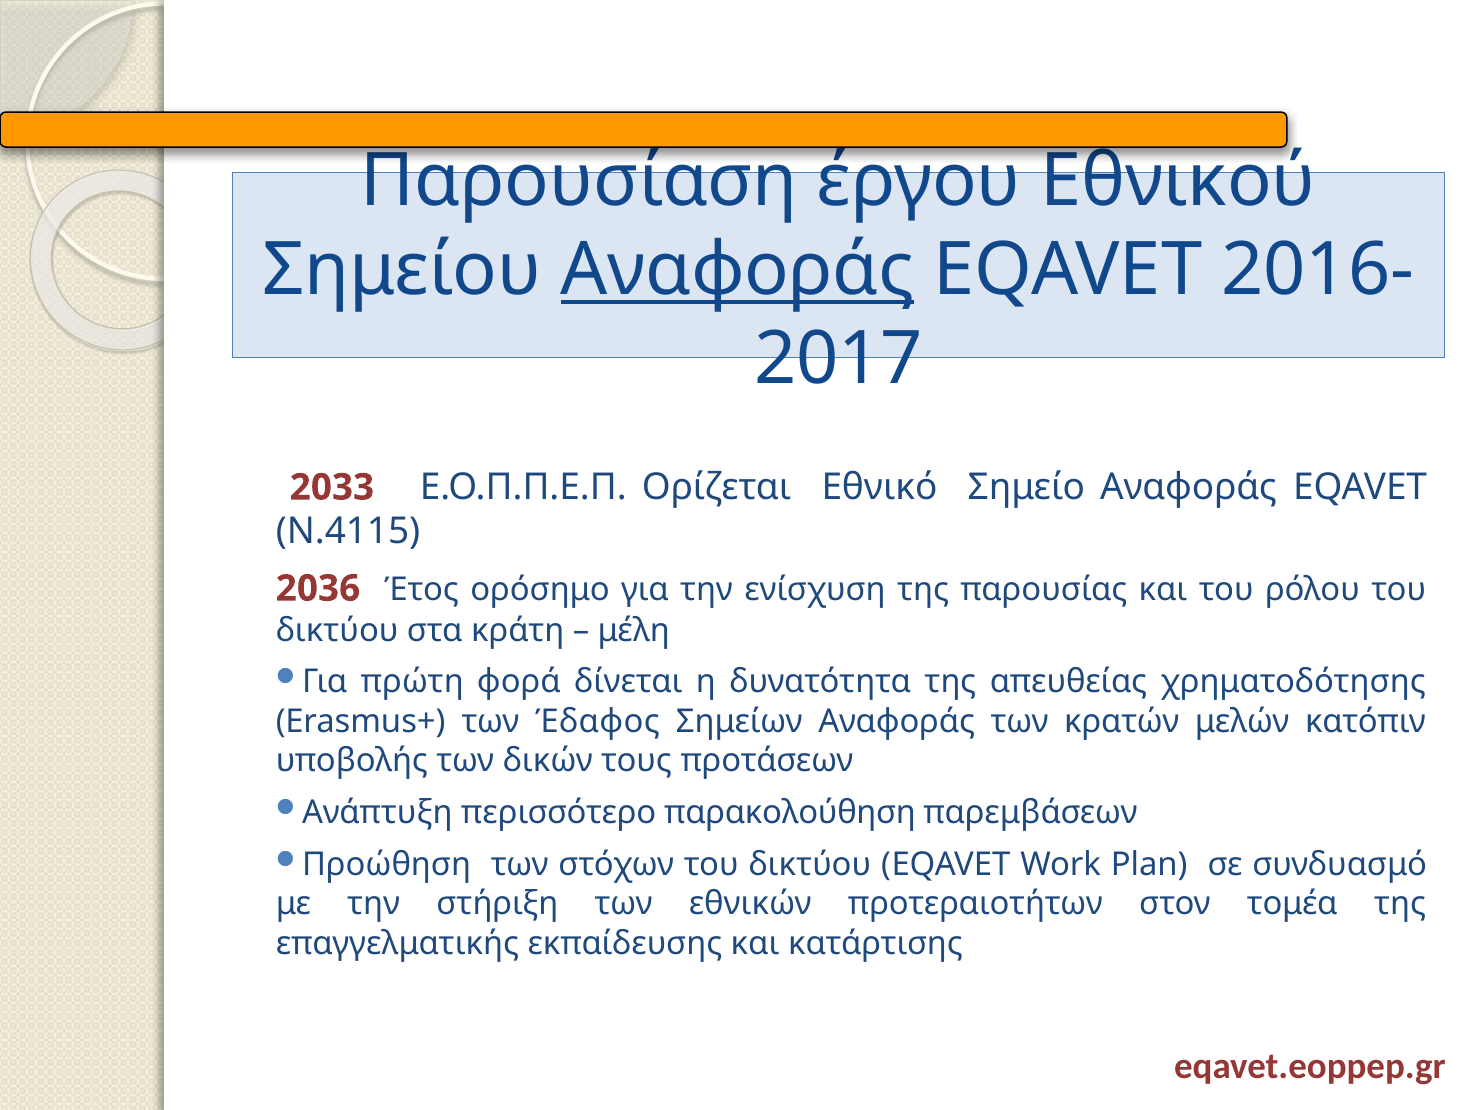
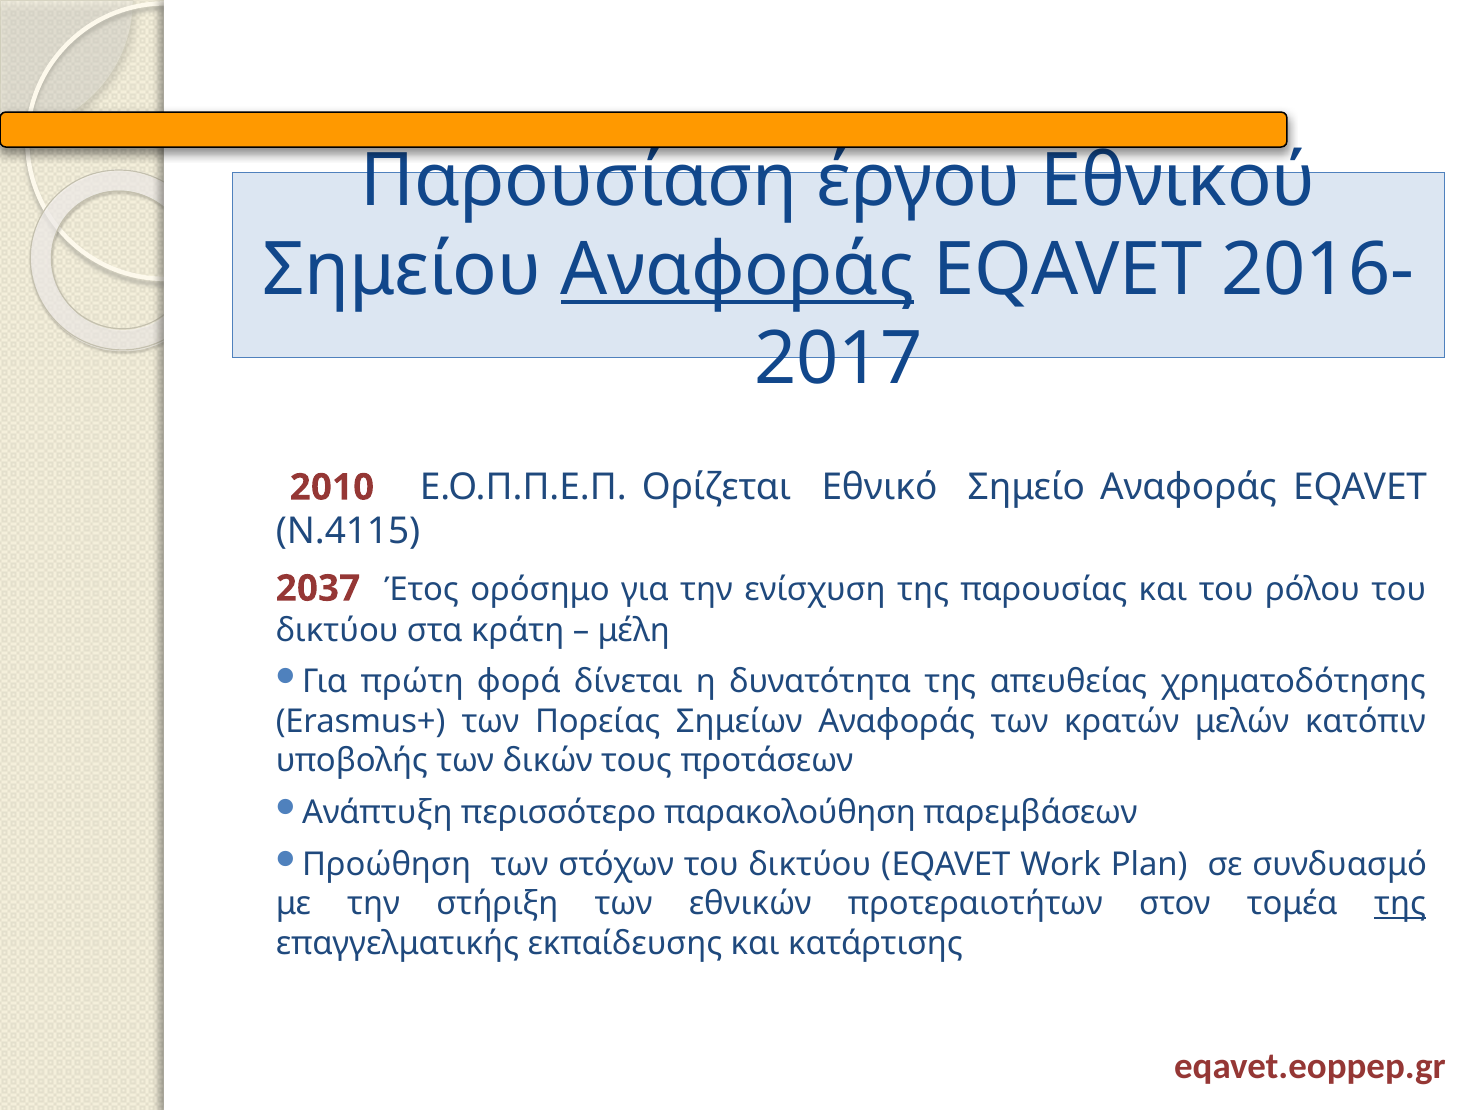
2033: 2033 -> 2010
2036: 2036 -> 2037
Έδαφος: Έδαφος -> Πορείας
της at (1400, 903) underline: none -> present
